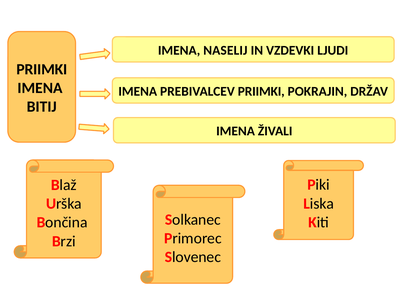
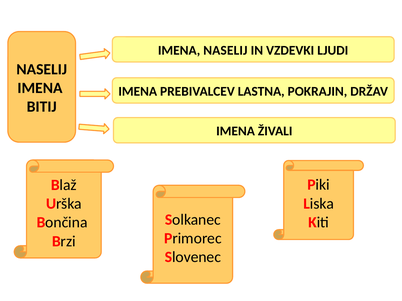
PRIIMKI at (42, 69): PRIIMKI -> NASELIJ
PREBIVALCEV PRIIMKI: PRIIMKI -> LASTNA
